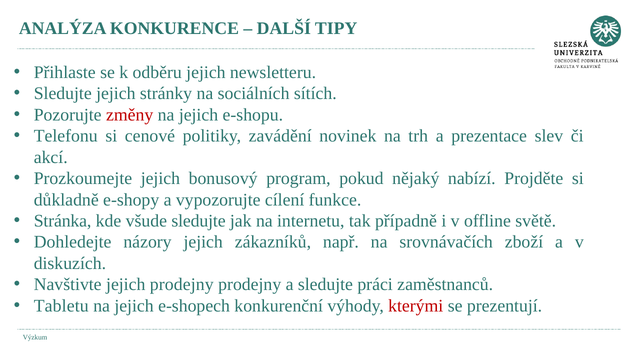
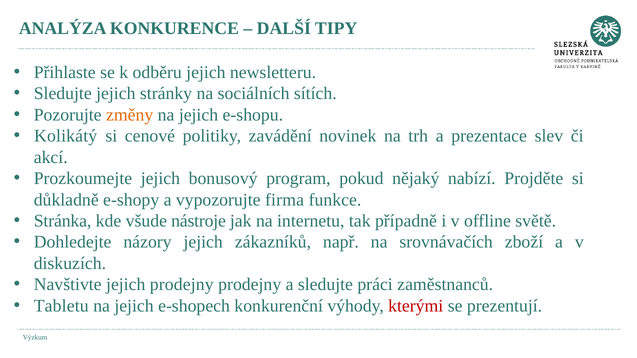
změny colour: red -> orange
Telefonu: Telefonu -> Kolikátý
cílení: cílení -> firma
všude sledujte: sledujte -> nástroje
